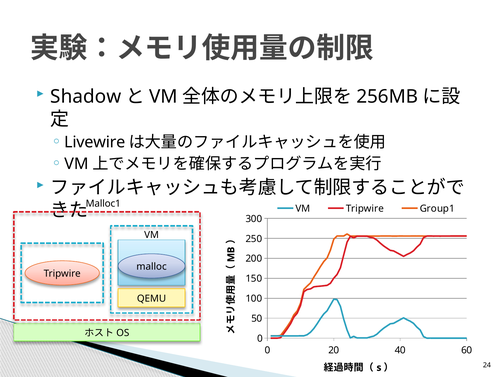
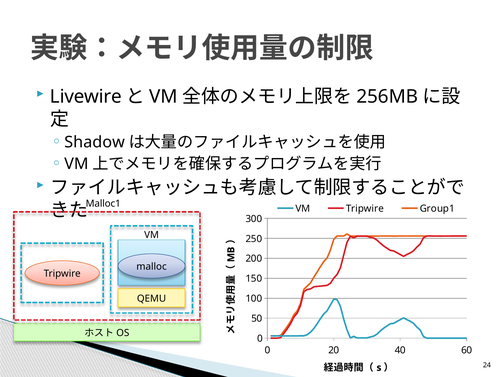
Shadow: Shadow -> Livewire
Livewire: Livewire -> Shadow
